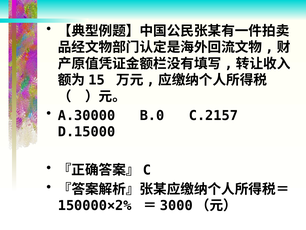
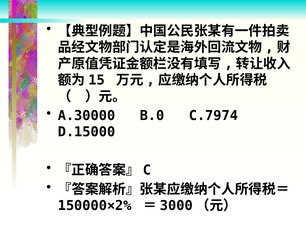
C.2157: C.2157 -> C.7974
